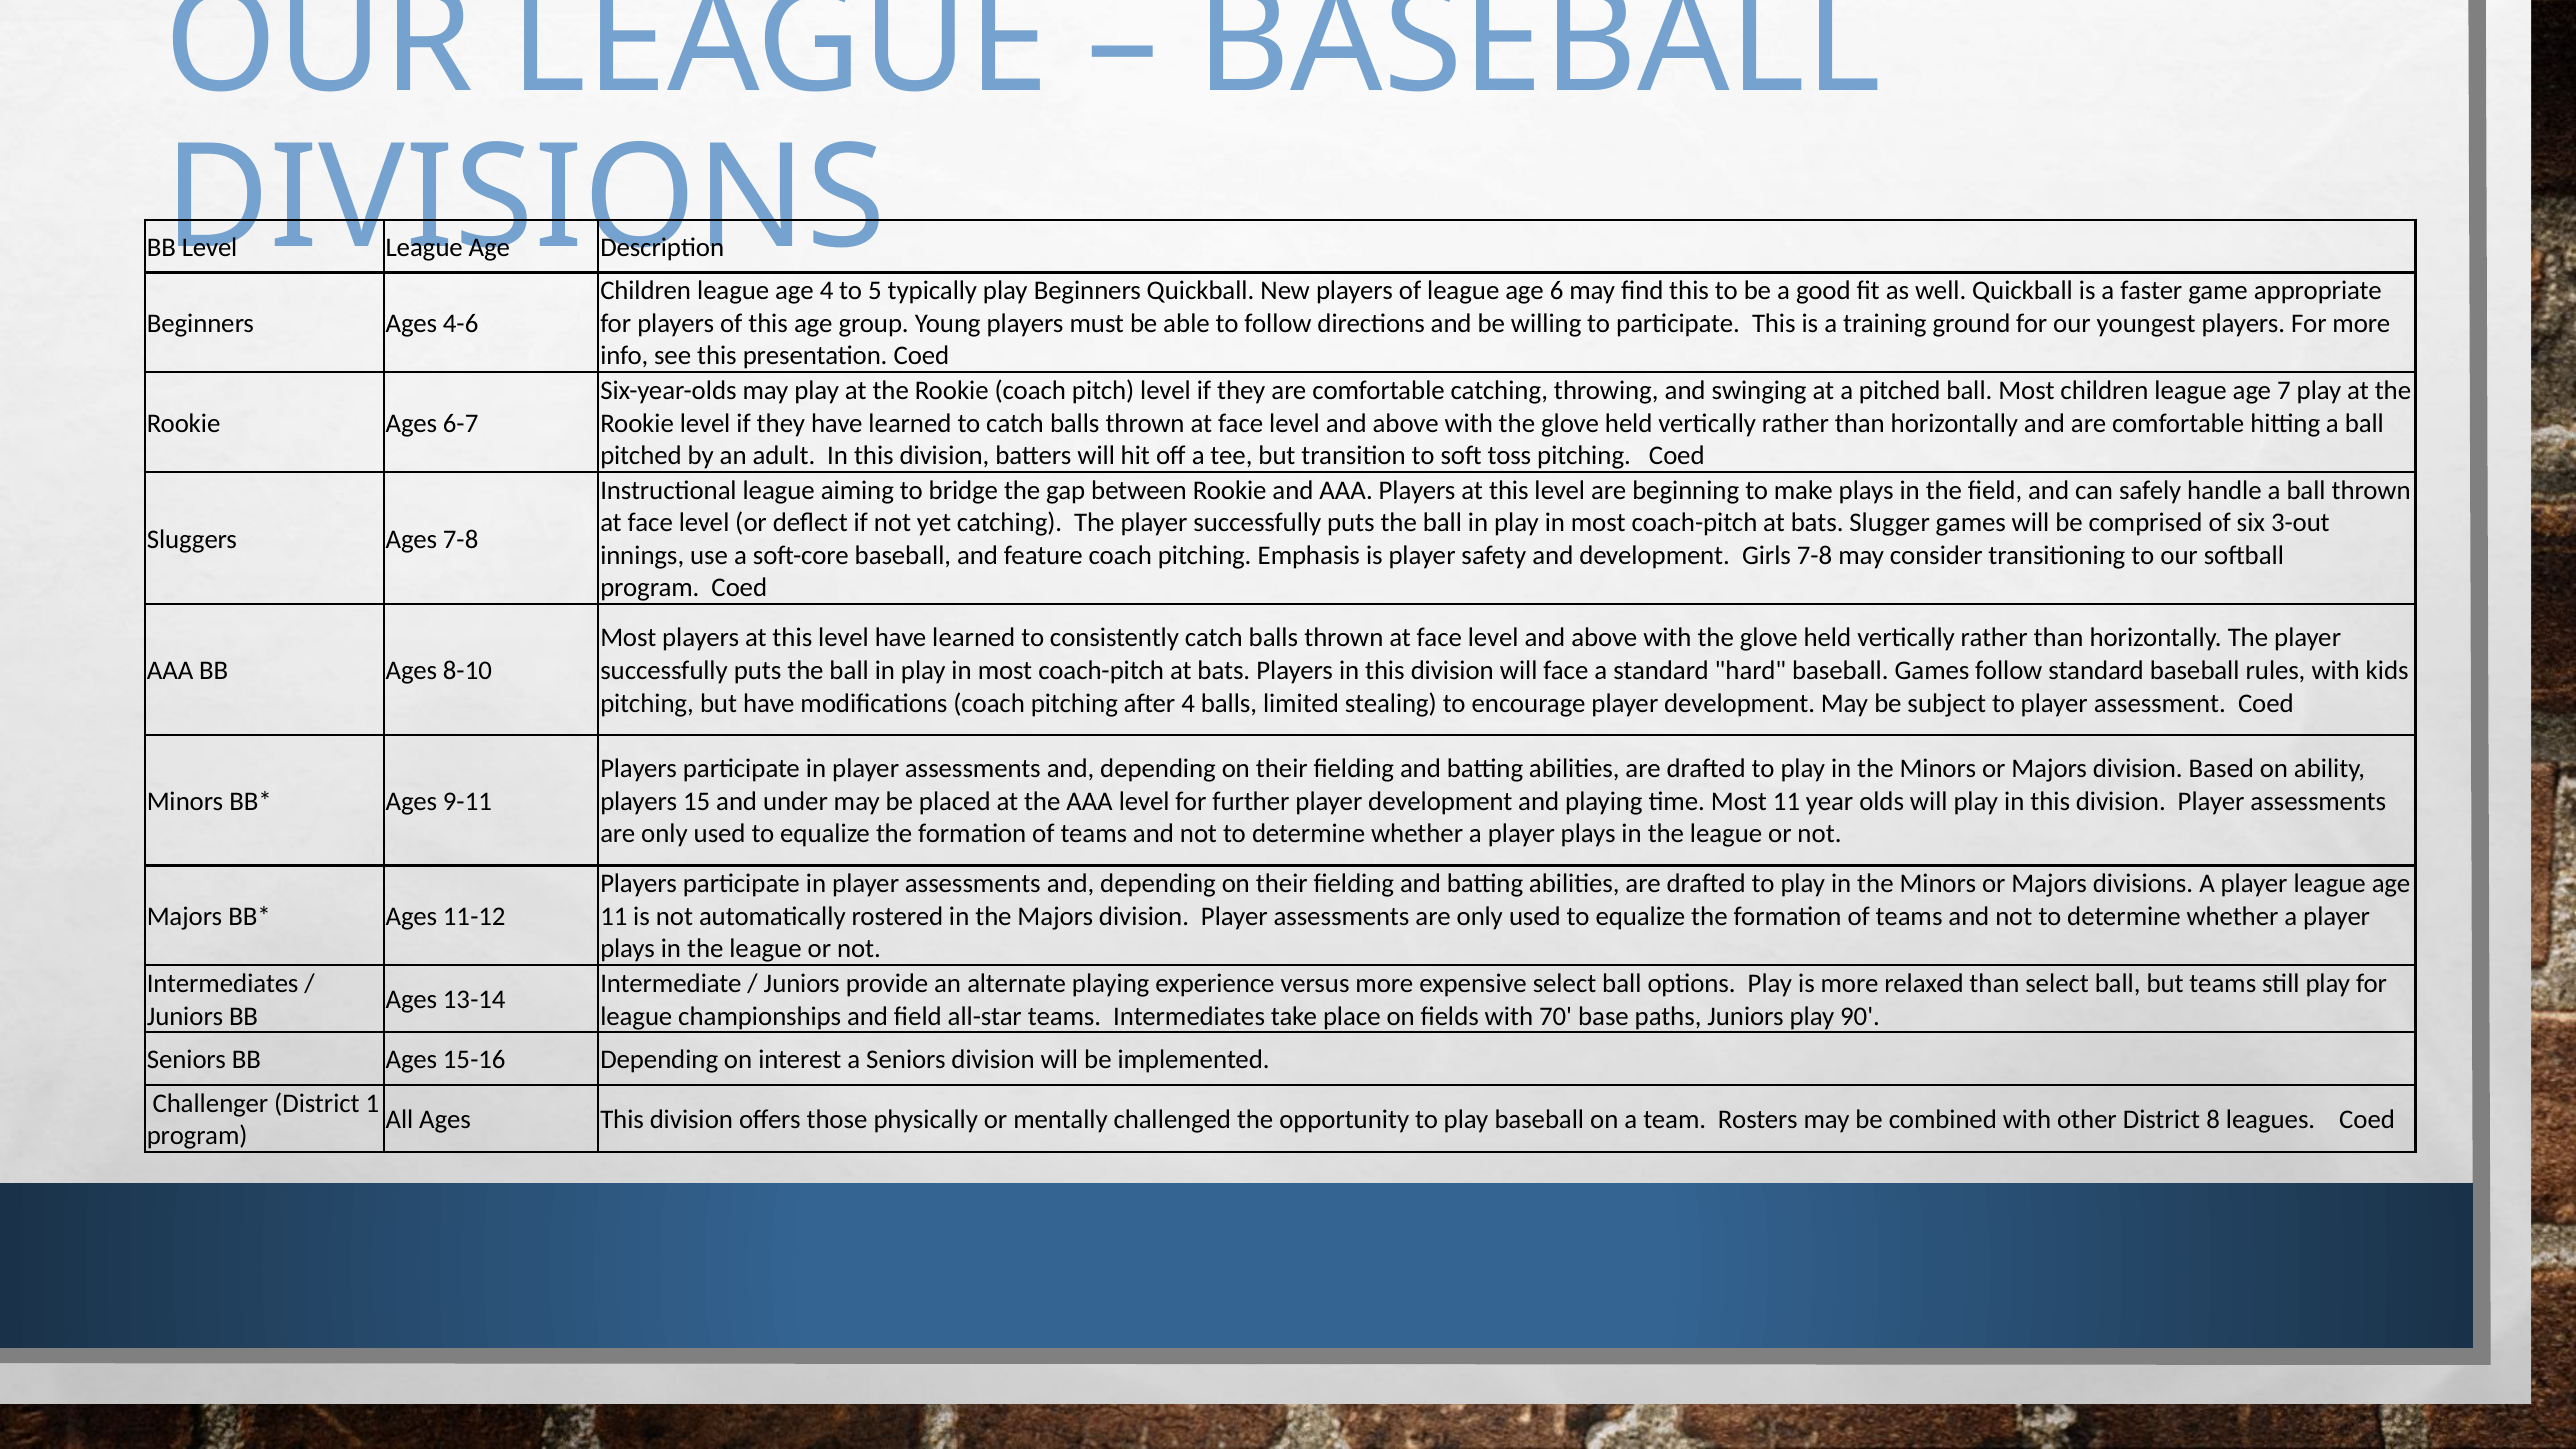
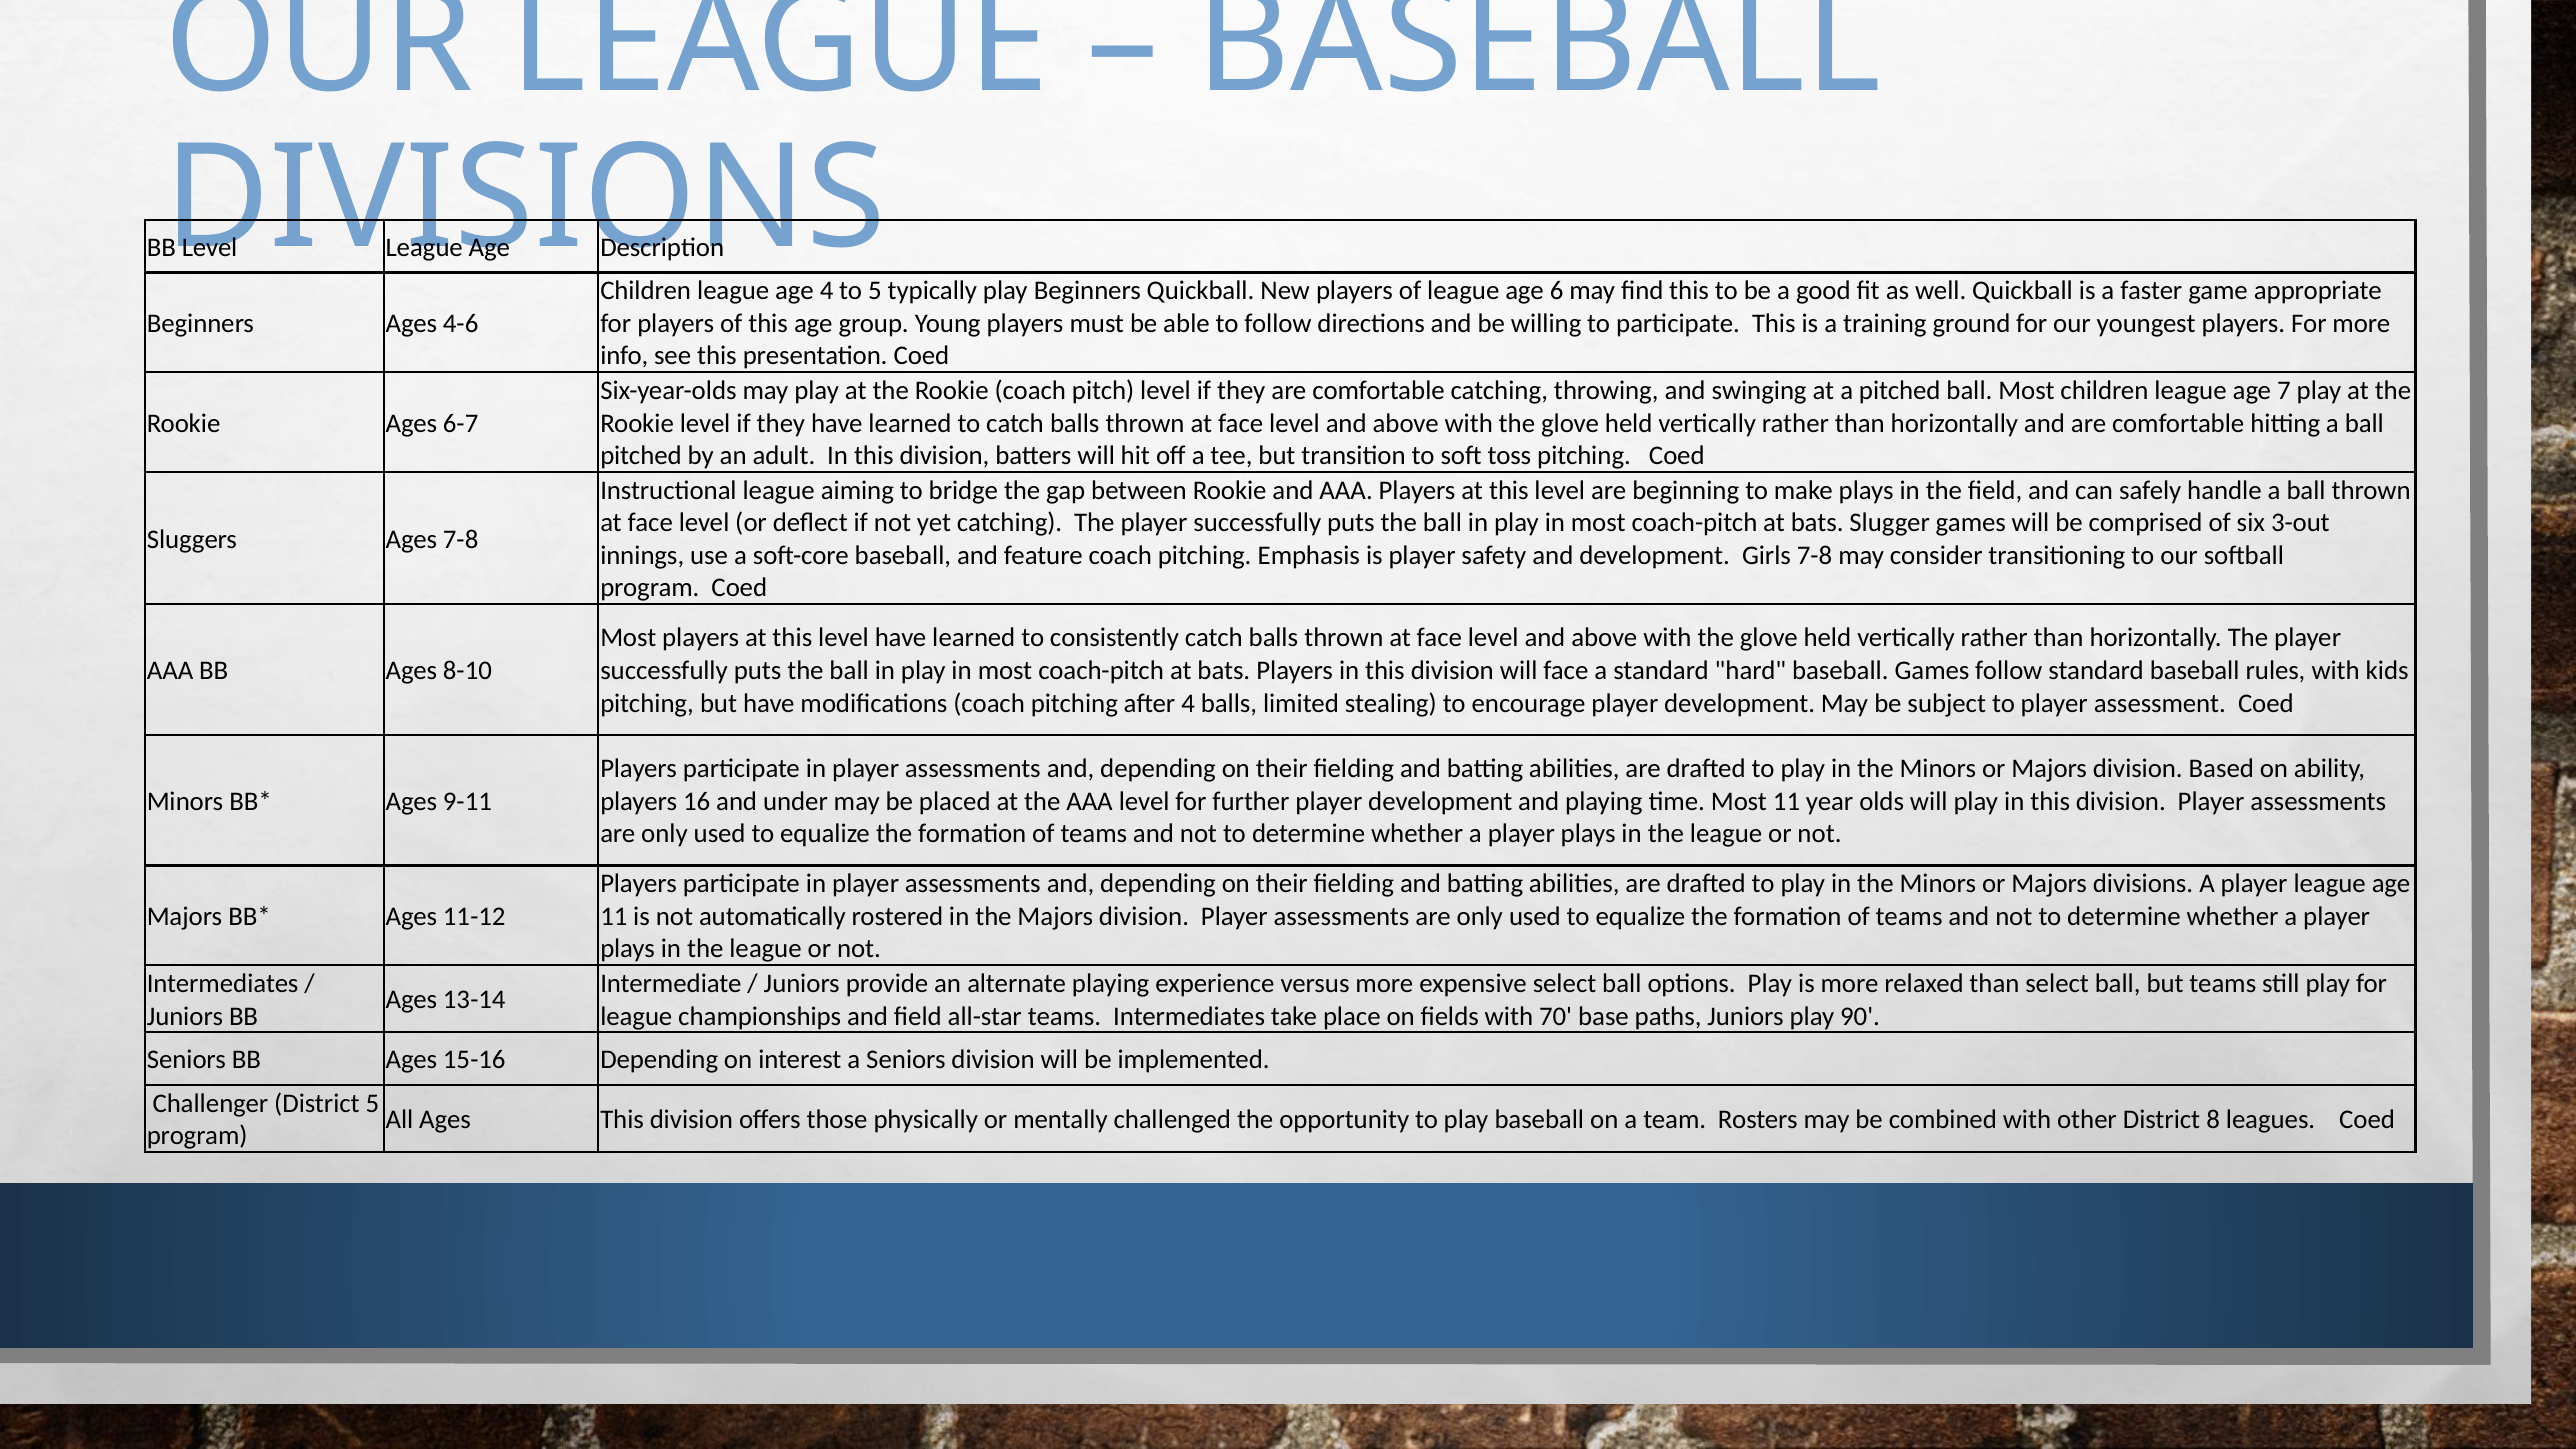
15: 15 -> 16
District 1: 1 -> 5
